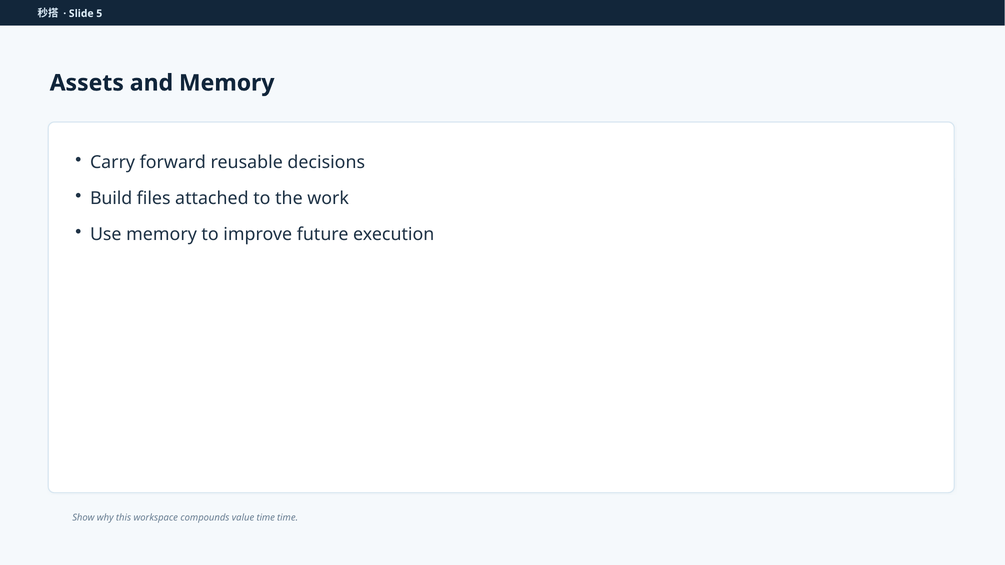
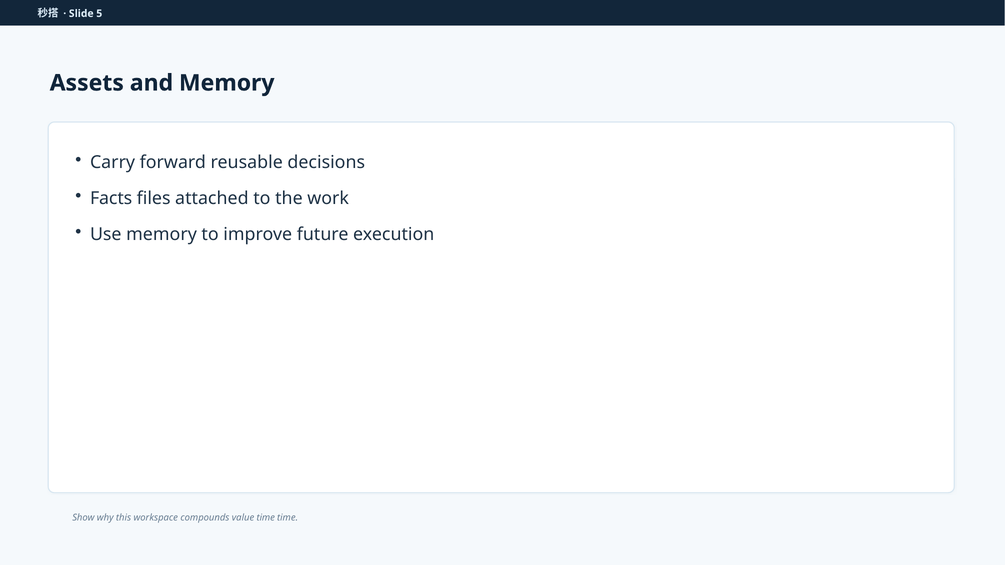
Build: Build -> Facts
